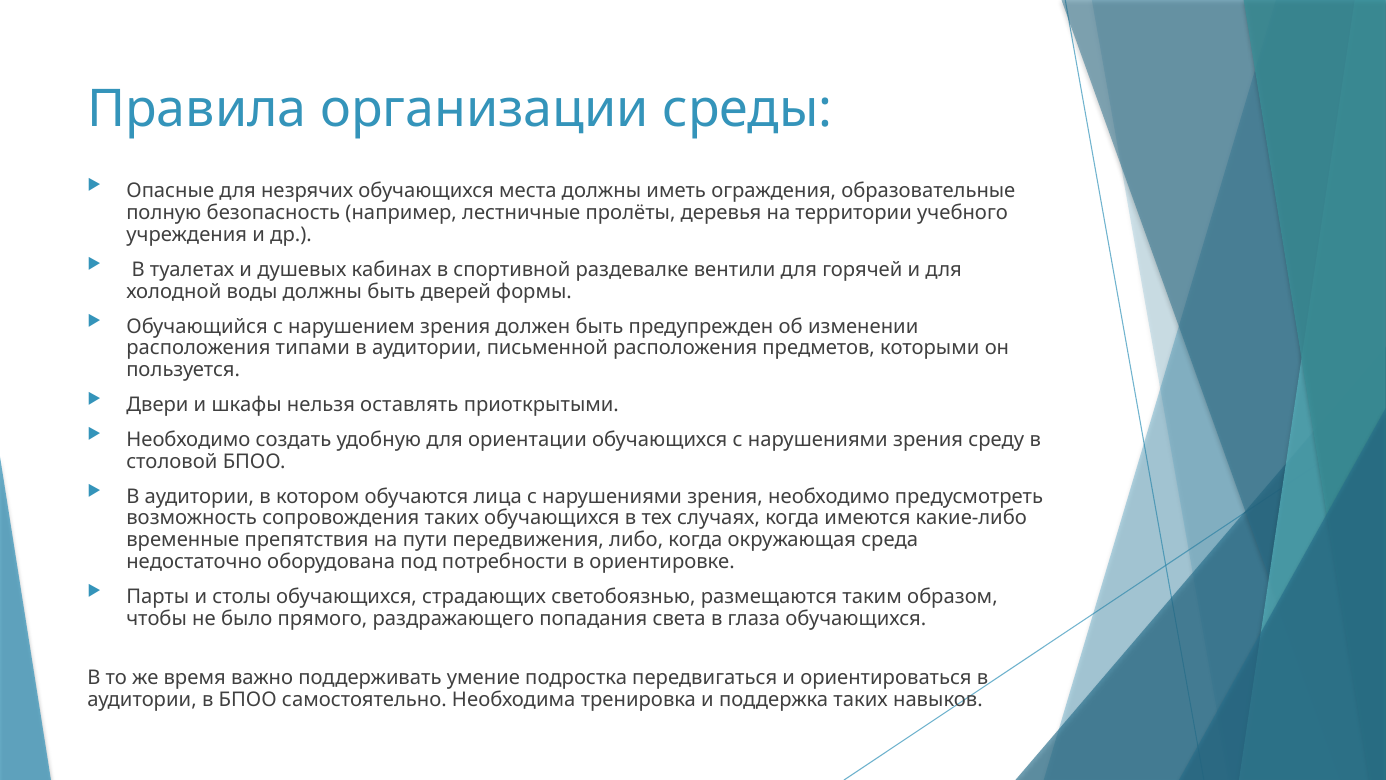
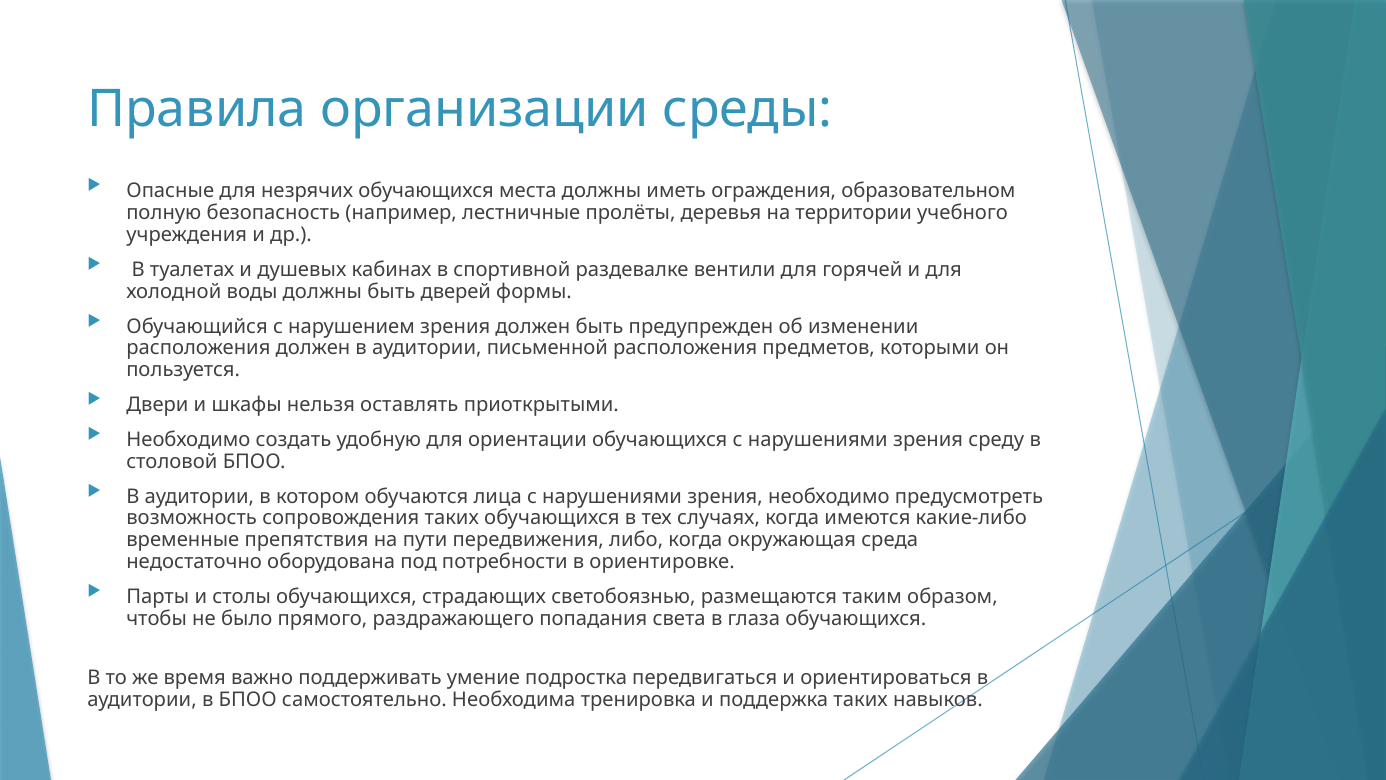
образовательные: образовательные -> образовательном
расположения типами: типами -> должен
